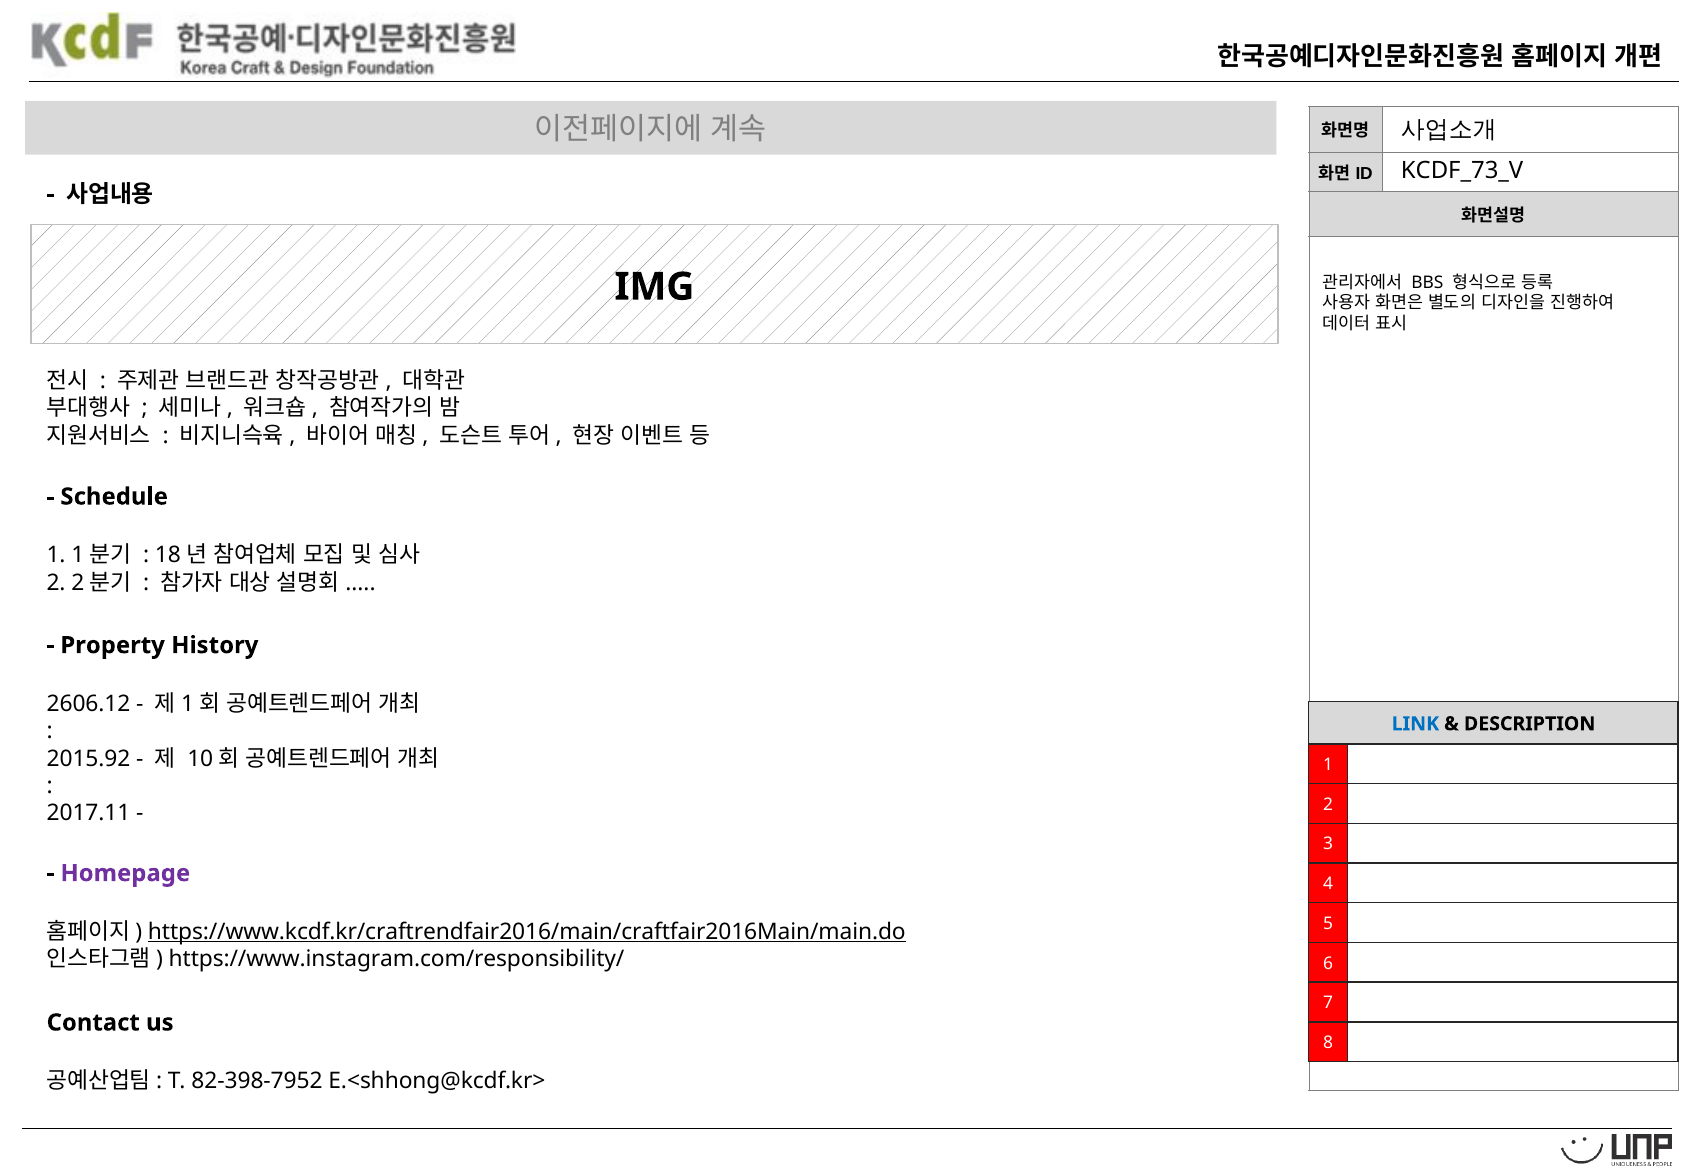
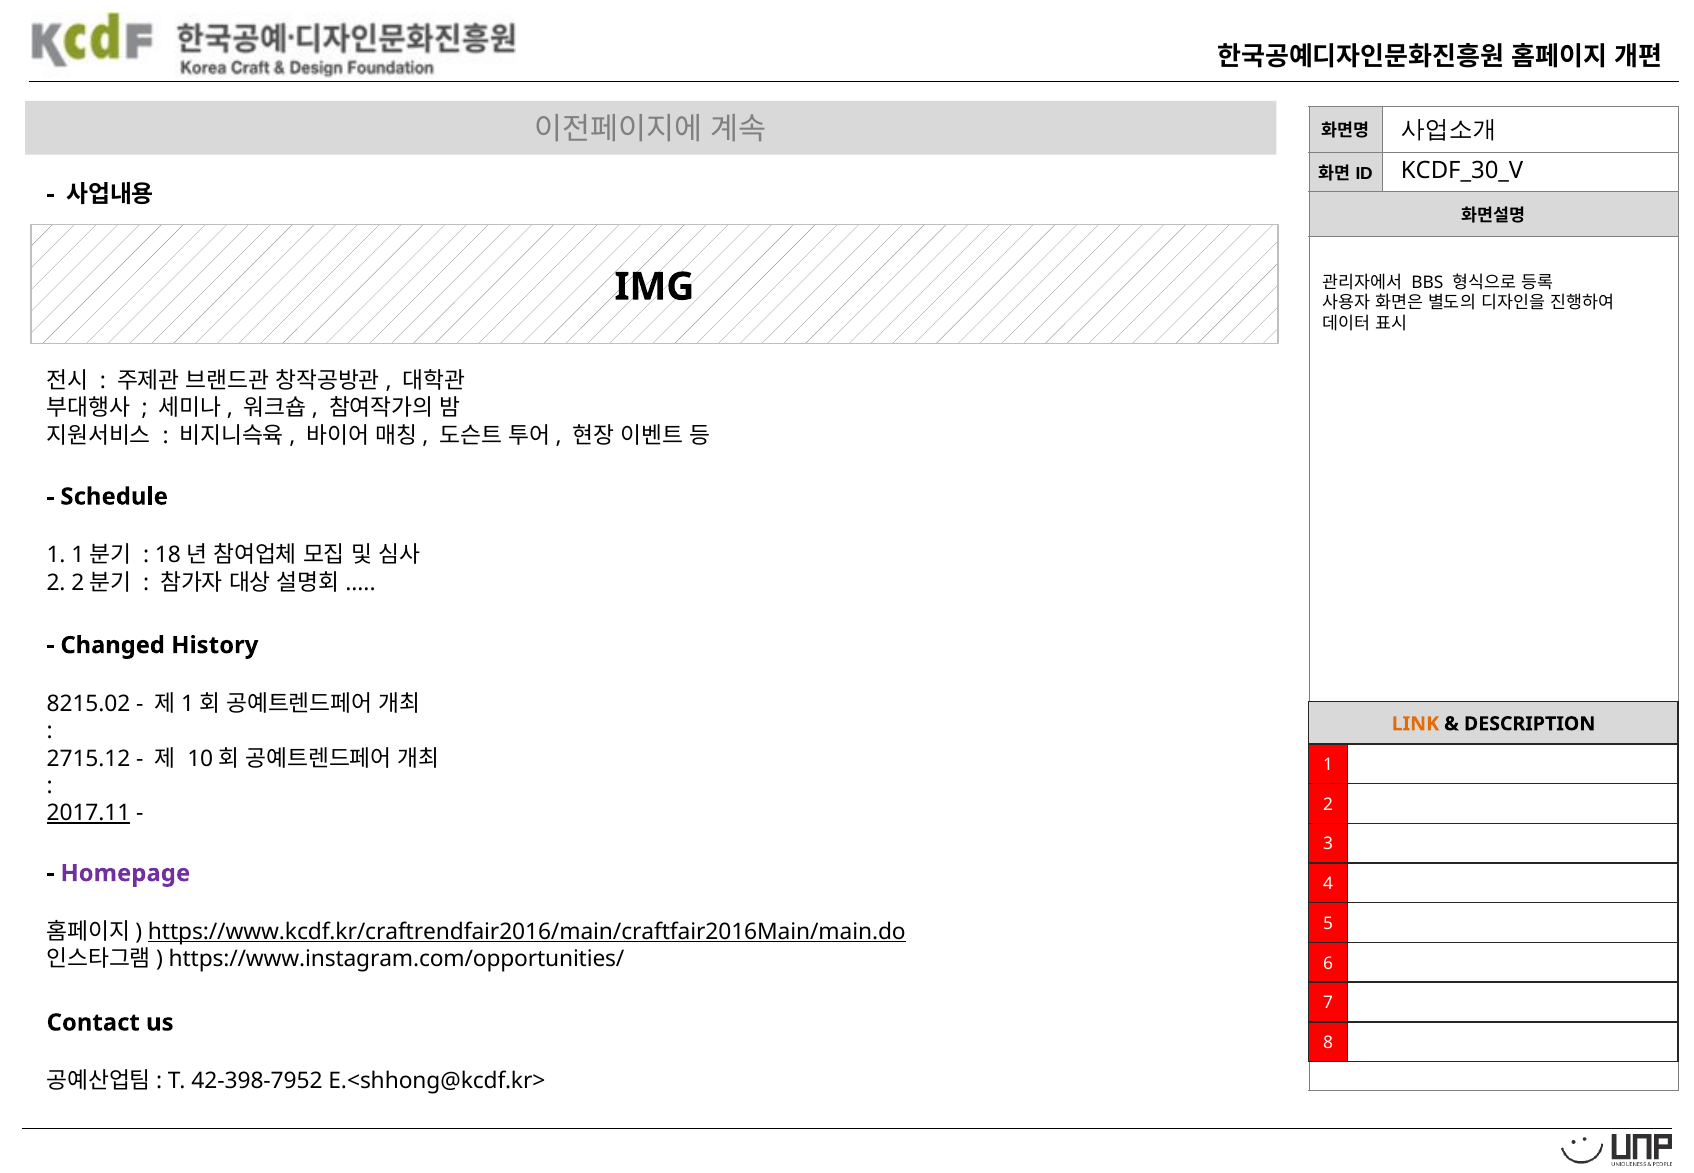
KCDF_73_V: KCDF_73_V -> KCDF_30_V
Property: Property -> Changed
2606.12: 2606.12 -> 8215.02
LINK colour: blue -> orange
2015.92: 2015.92 -> 2715.12
2017.11 underline: none -> present
https://www.instagram.com/responsibility/: https://www.instagram.com/responsibility/ -> https://www.instagram.com/opportunities/
82-398-7952: 82-398-7952 -> 42-398-7952
